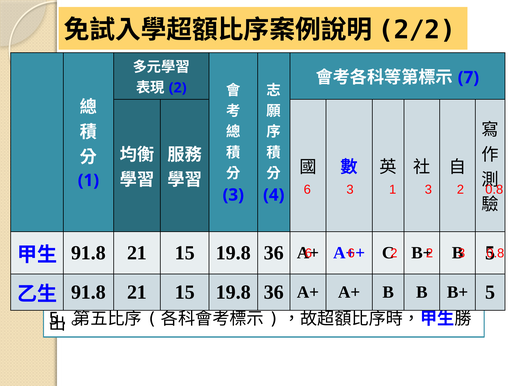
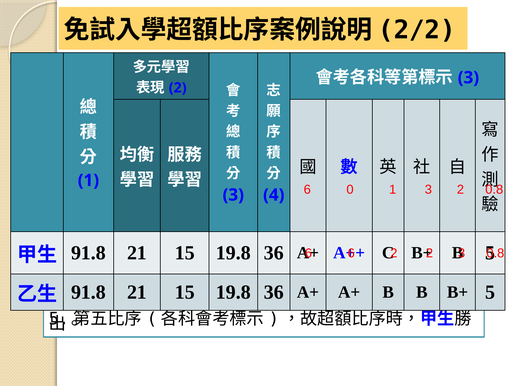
7 at (468, 78): 7 -> 3
6 3: 3 -> 0
